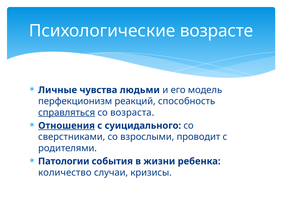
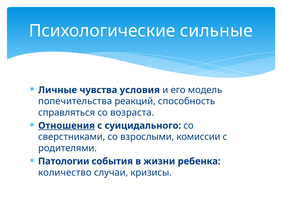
возрасте: возрасте -> сильные
людьми: людьми -> условия
перфекционизм: перфекционизм -> попечительства
справляться underline: present -> none
проводит: проводит -> комиссии
